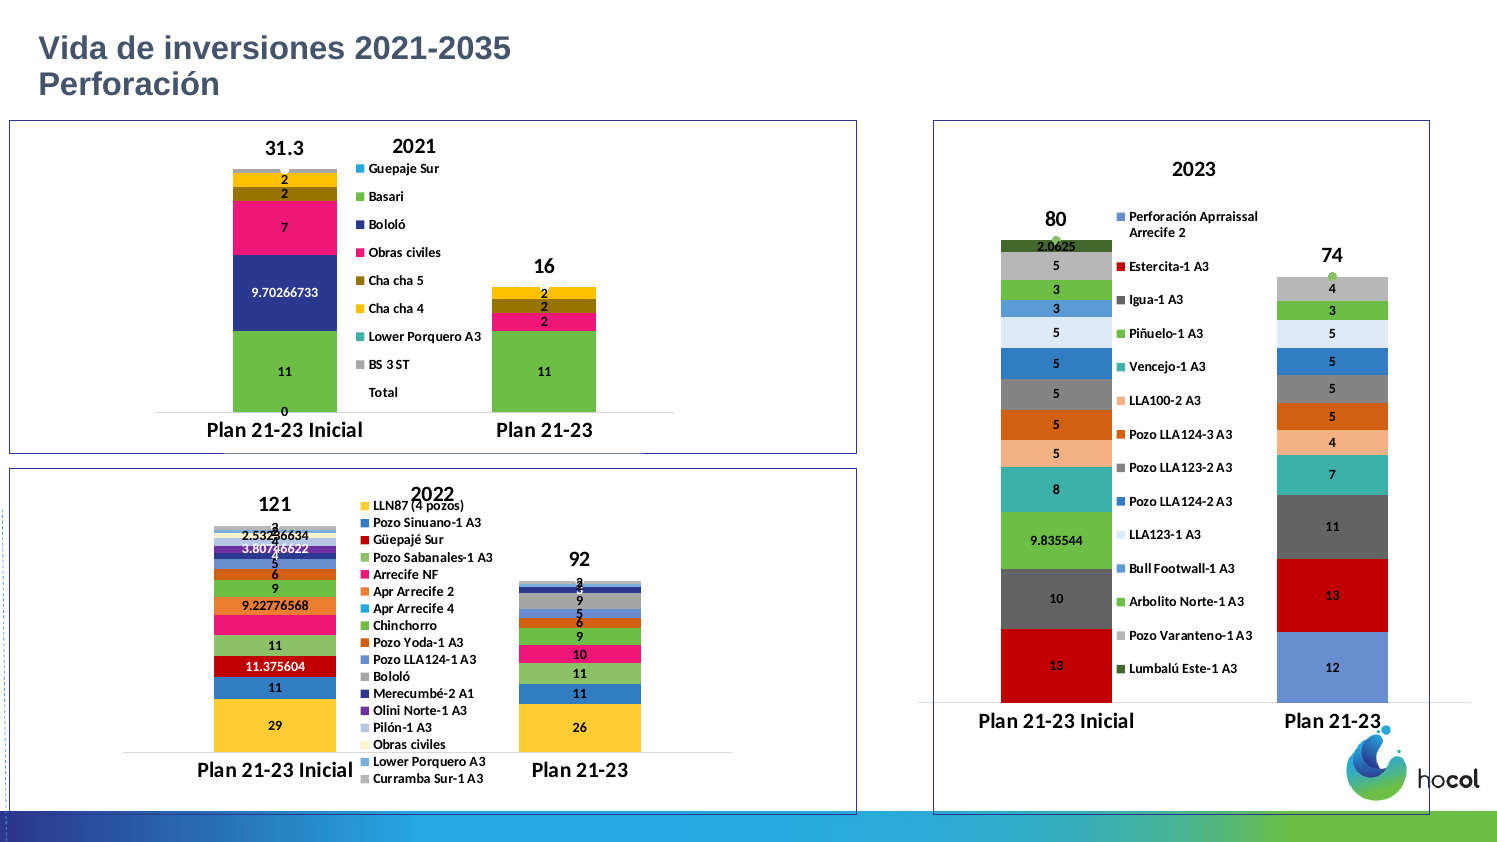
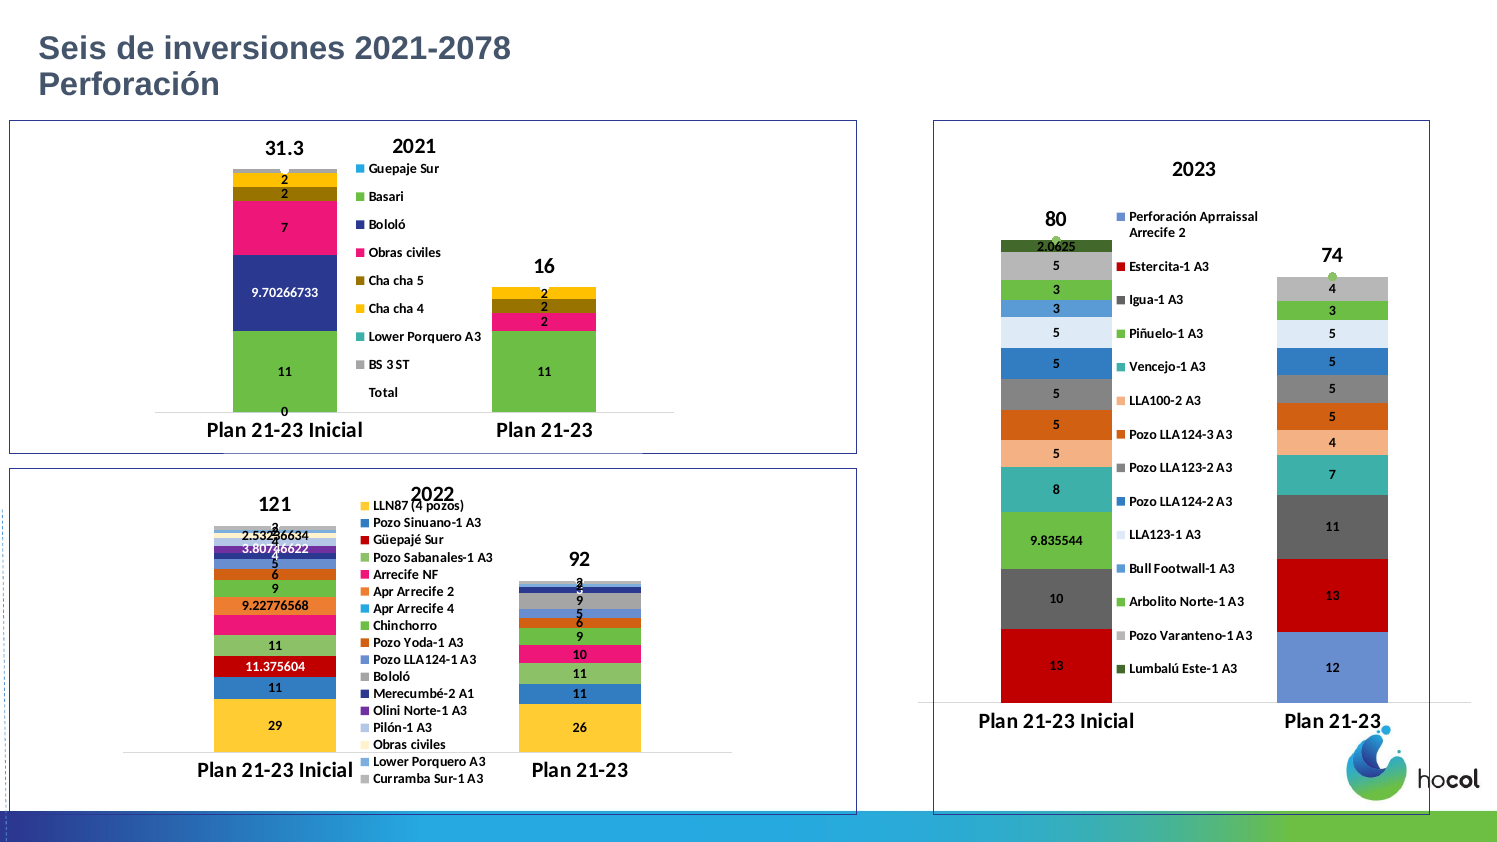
Vida: Vida -> Seis
2021-2035: 2021-2035 -> 2021-2078
